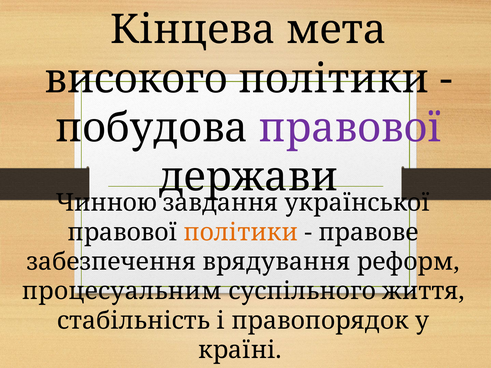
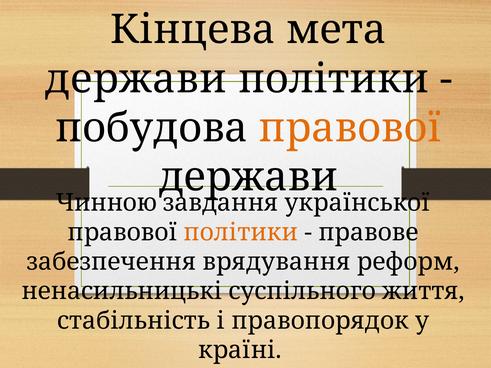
високого at (136, 79): високого -> держави
правової at (350, 128) colour: purple -> orange
процесуальним: процесуальним -> ненасильницькі
